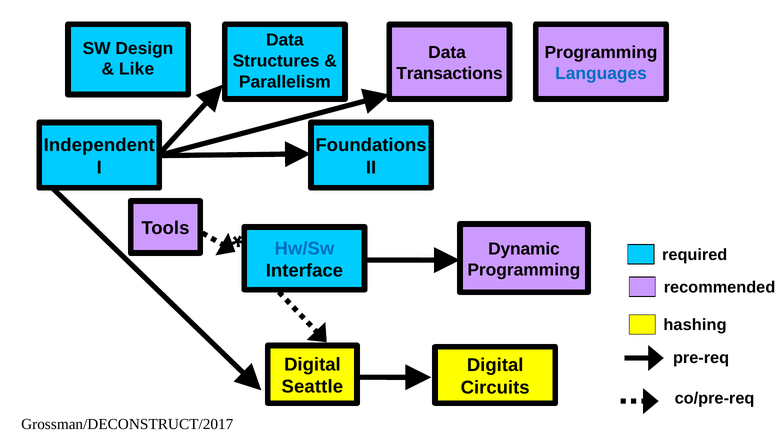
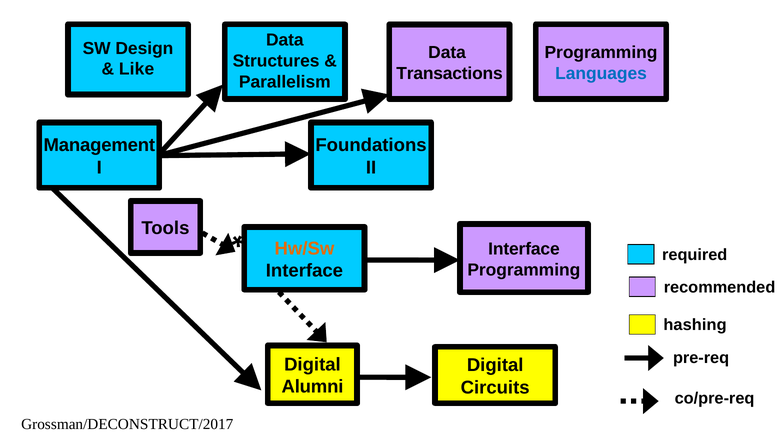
Independent: Independent -> Management
Hw/Sw colour: blue -> orange
Dynamic at (524, 249): Dynamic -> Interface
Seattle: Seattle -> Alumni
